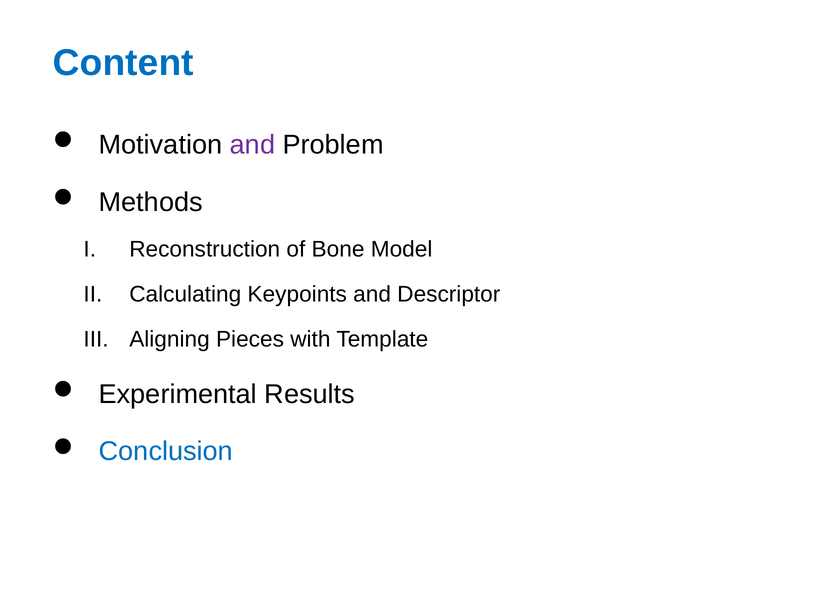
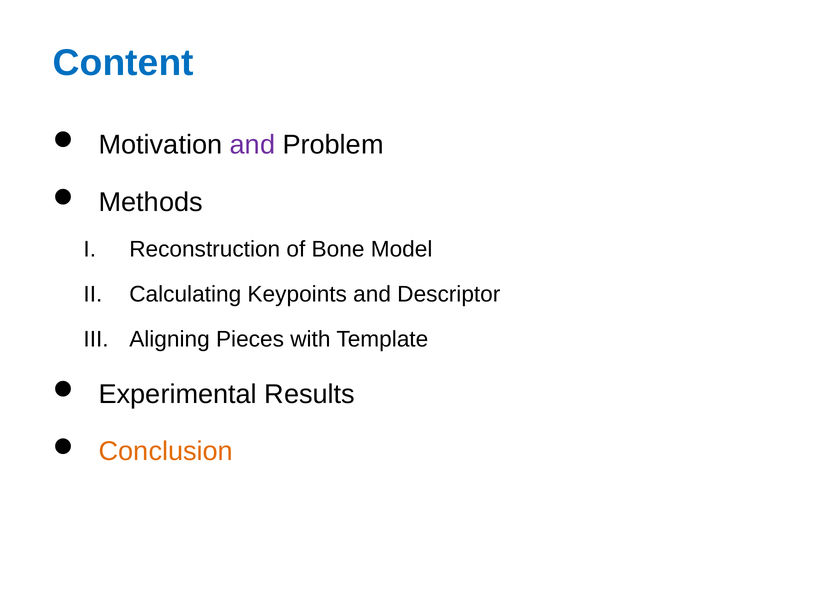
Conclusion colour: blue -> orange
